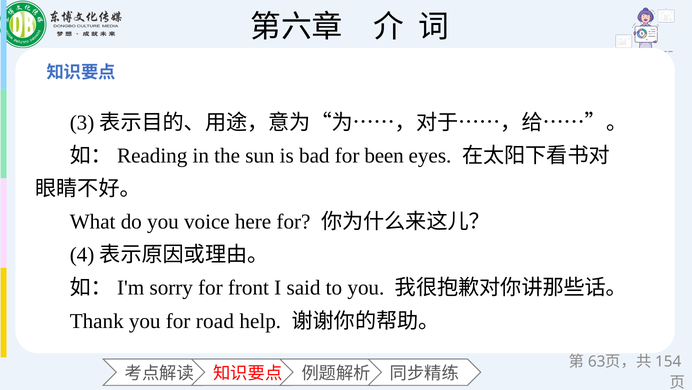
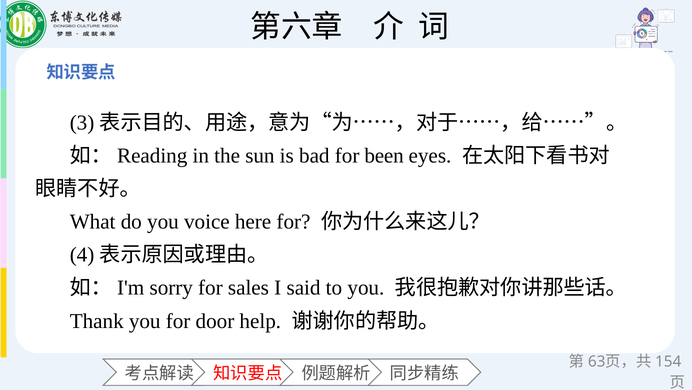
front: front -> sales
road: road -> door
